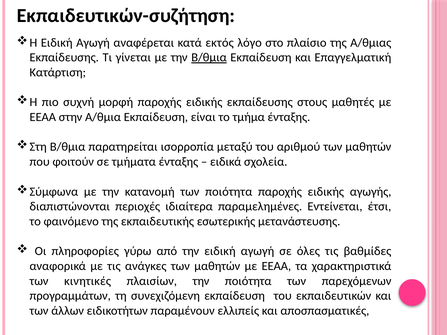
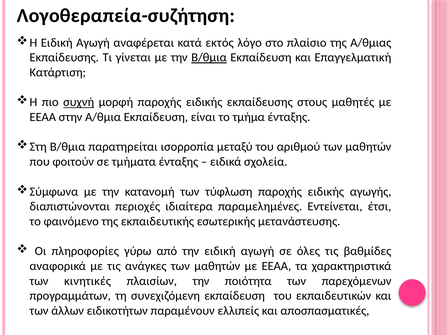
Εκπαιδευτικών-συζήτηση: Εκπαιδευτικών-συζήτηση -> Λογοθεραπεία-συζήτηση
συχνή underline: none -> present
των ποιότητα: ποιότητα -> τύφλωση
